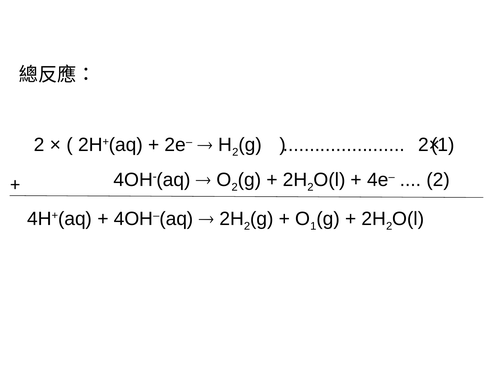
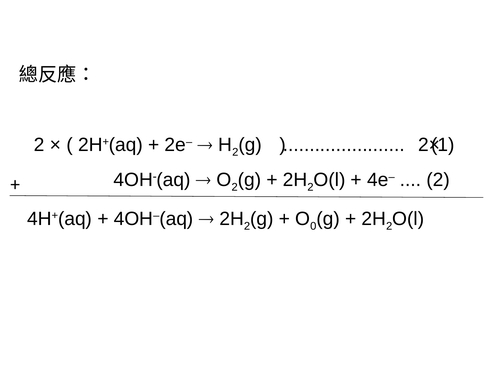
1 at (313, 226): 1 -> 0
